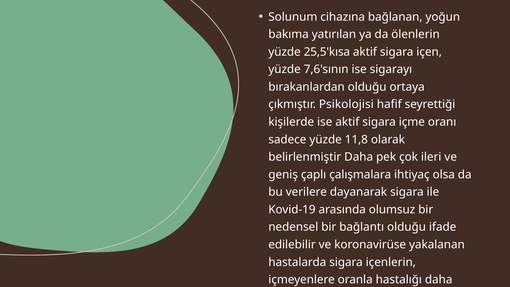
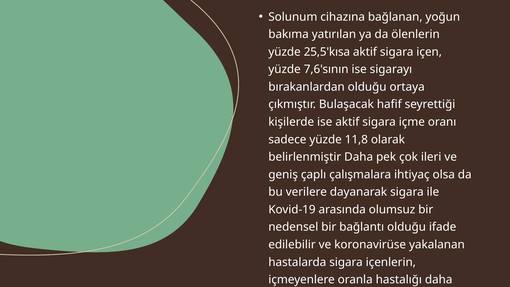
Psikolojisi: Psikolojisi -> Bulaşacak
